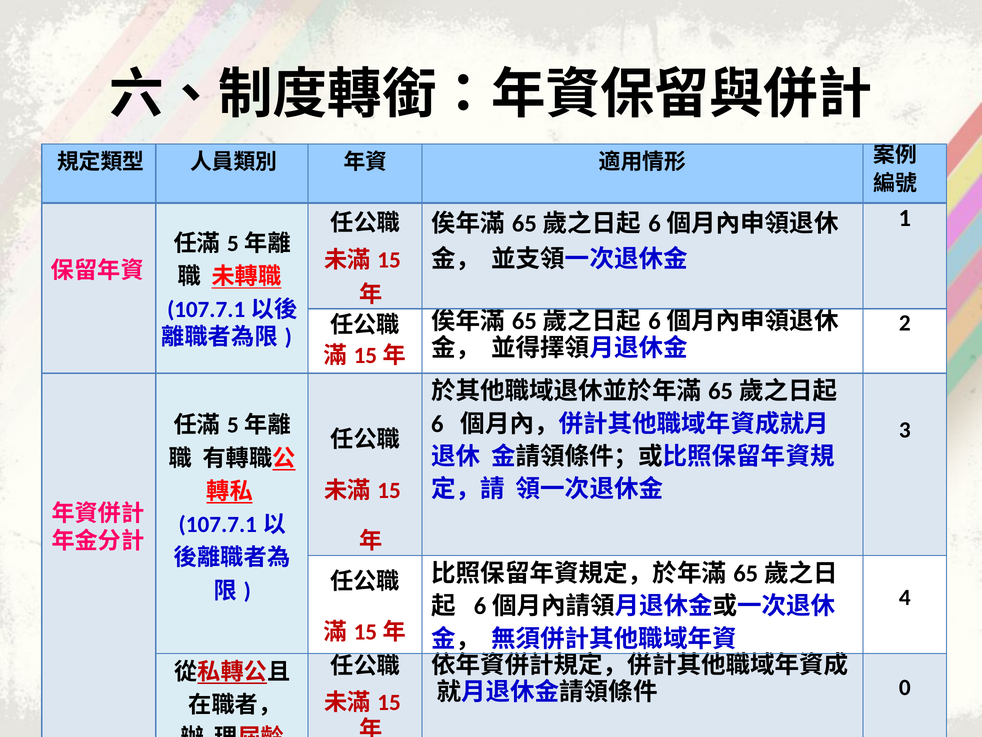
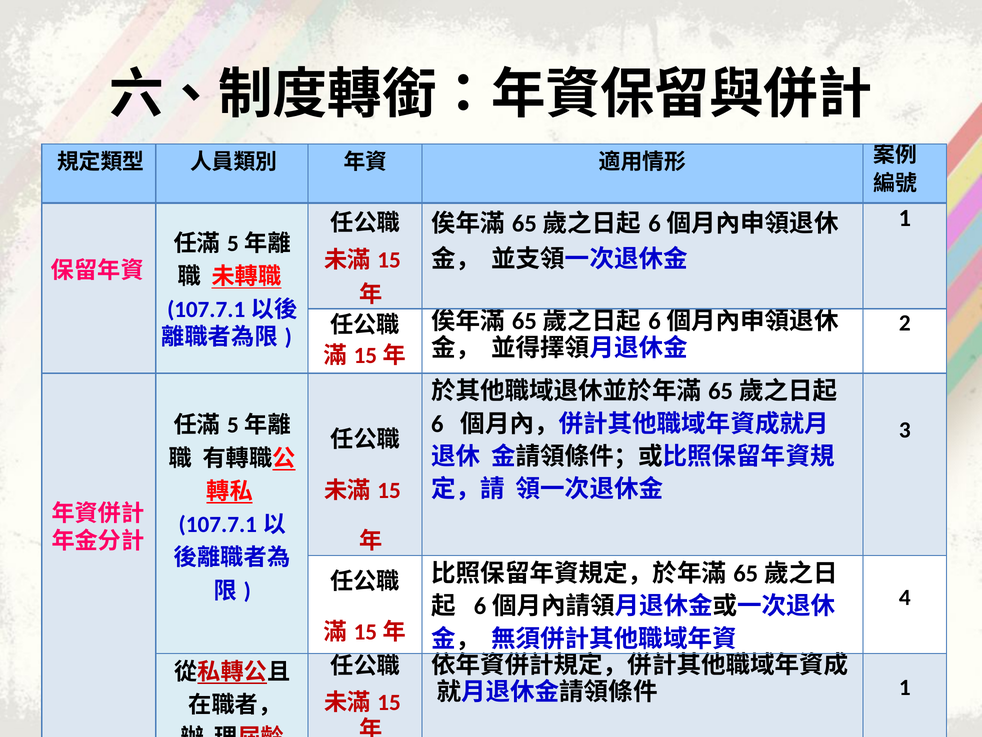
0 at (905, 687): 0 -> 1
